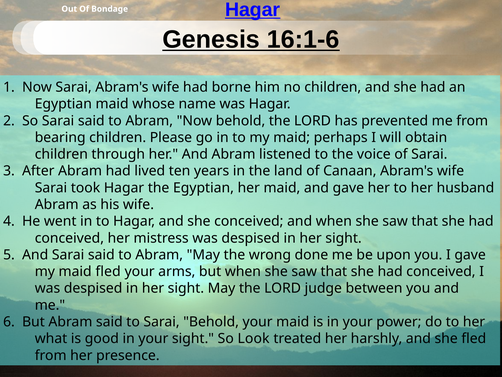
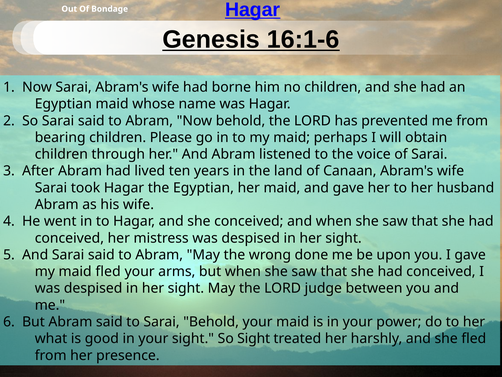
So Look: Look -> Sight
